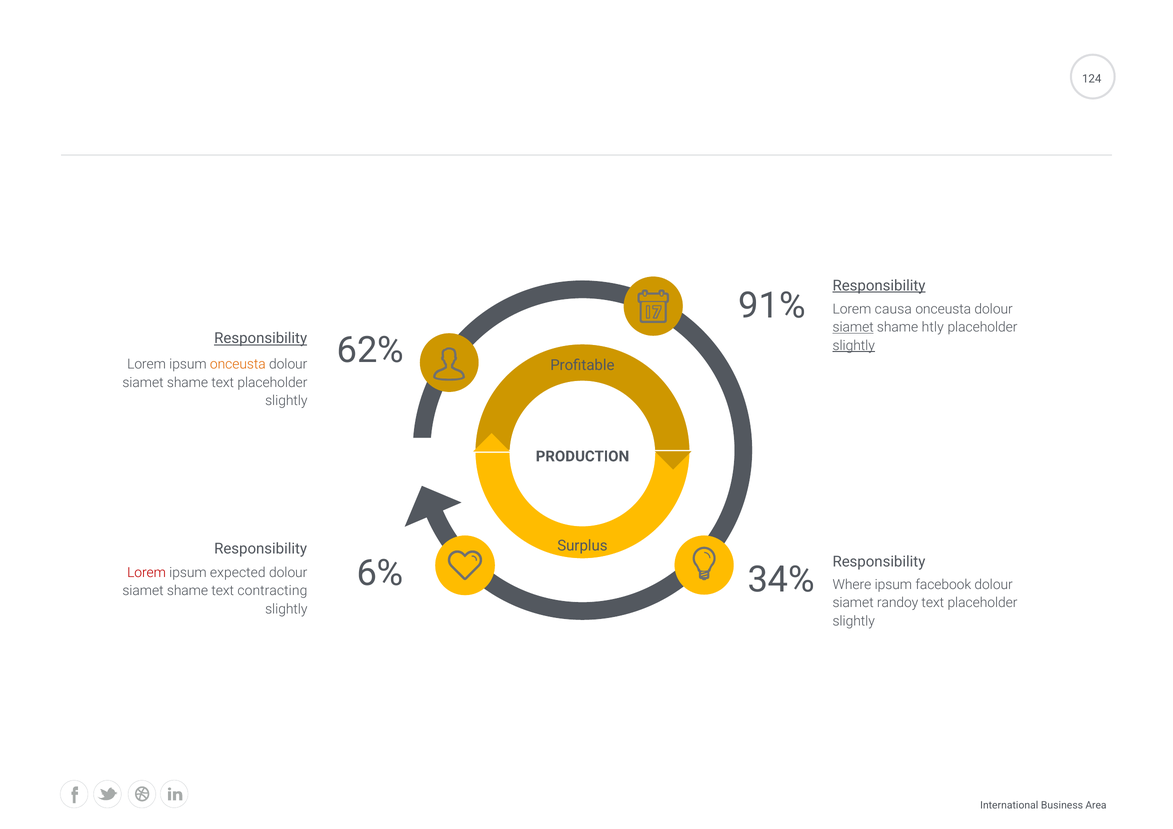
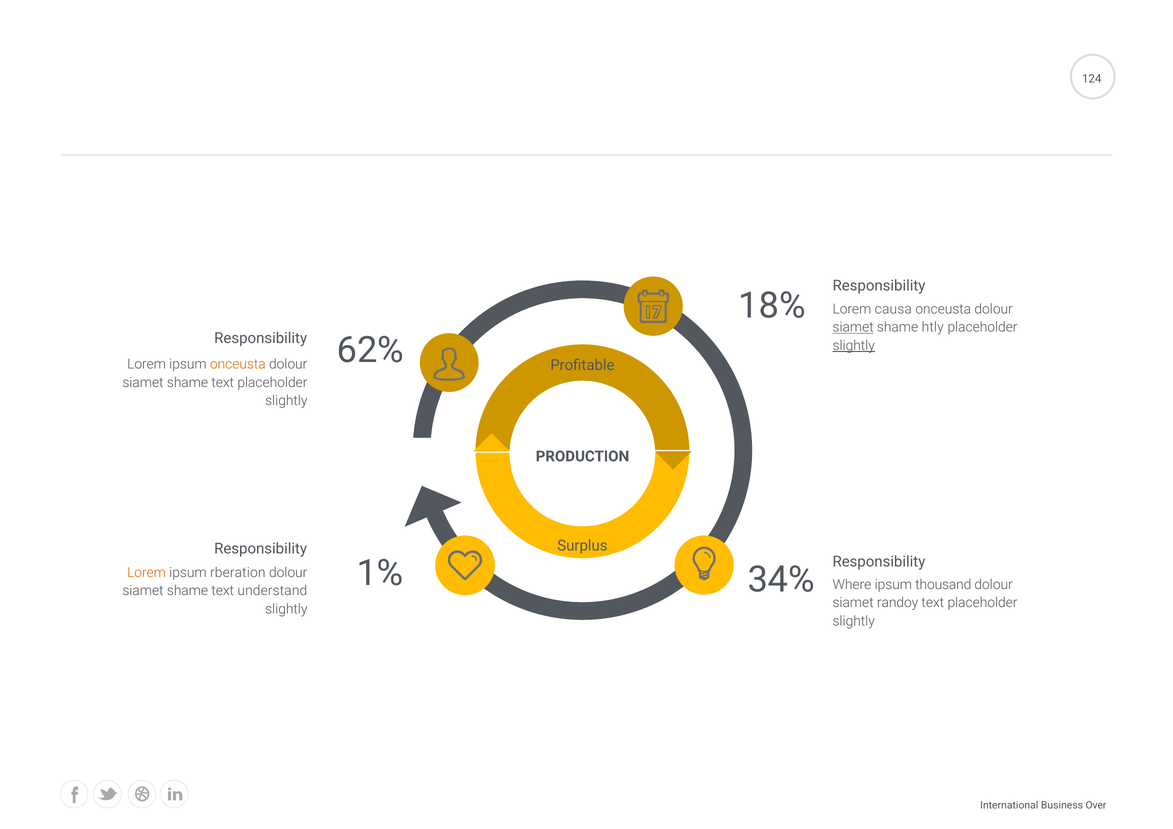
Responsibility at (879, 286) underline: present -> none
91%: 91% -> 18%
Responsibility at (261, 338) underline: present -> none
6%: 6% -> 1%
Lorem at (147, 573) colour: red -> orange
expected: expected -> rberation
facebook: facebook -> thousand
contracting: contracting -> understand
Area: Area -> Over
